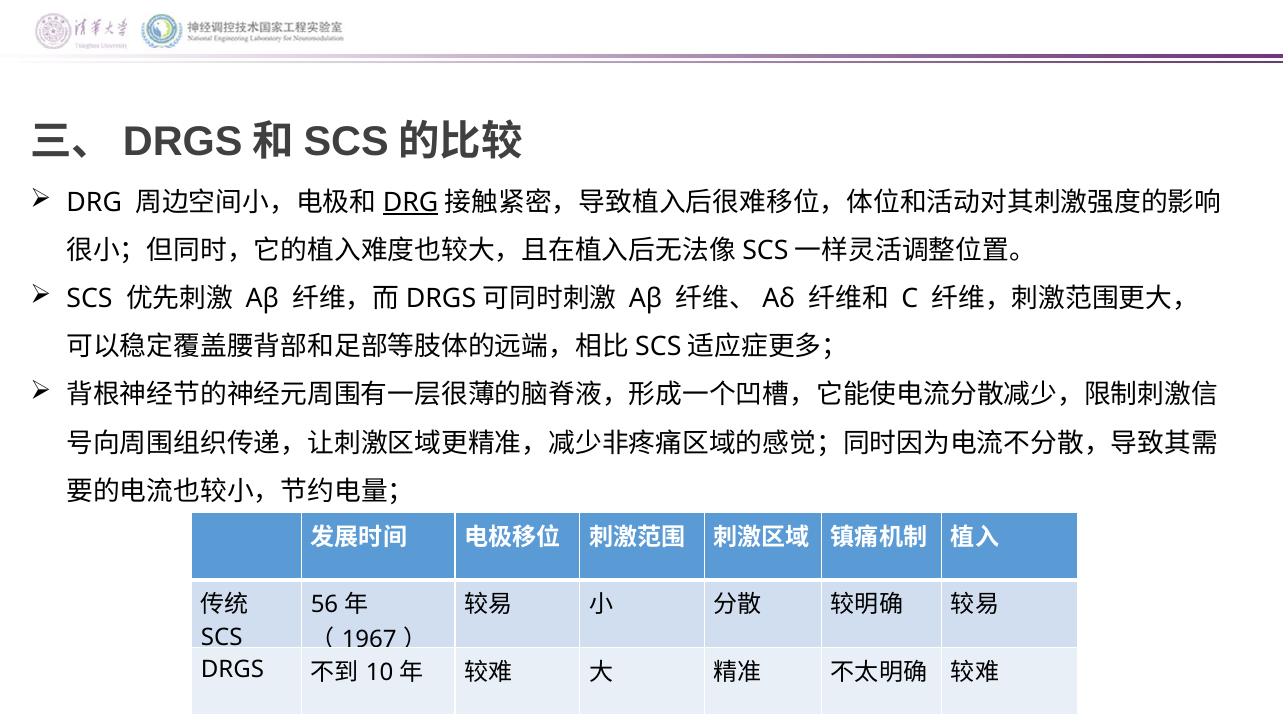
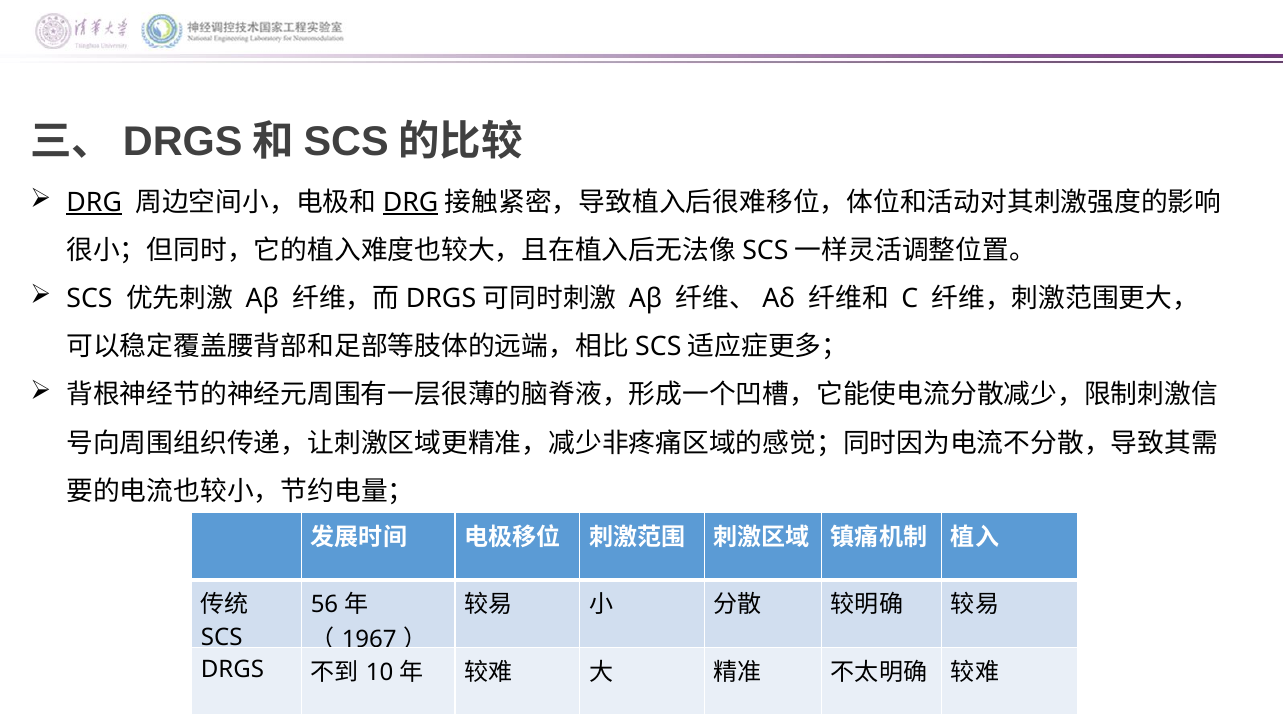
DRG at (94, 202) underline: none -> present
